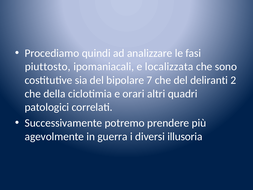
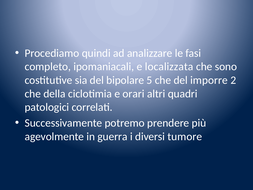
piuttosto: piuttosto -> completo
7: 7 -> 5
deliranti: deliranti -> imporre
illusoria: illusoria -> tumore
